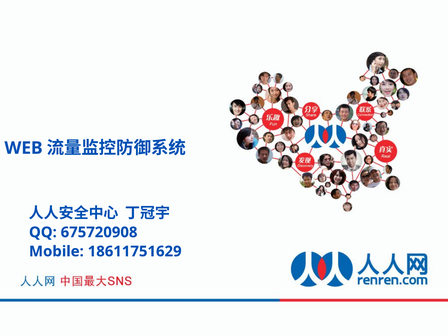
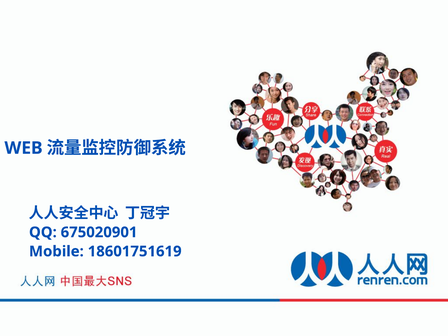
675720908: 675720908 -> 675020901
18611751629: 18611751629 -> 18601751619
